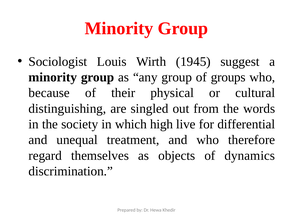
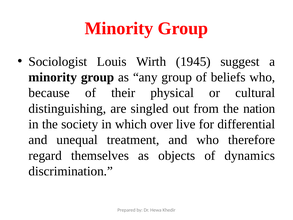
groups: groups -> beliefs
words: words -> nation
high: high -> over
